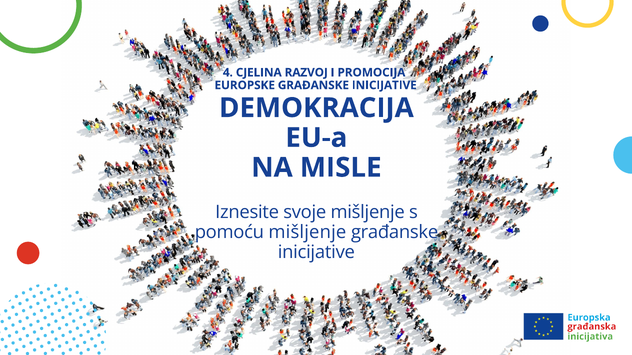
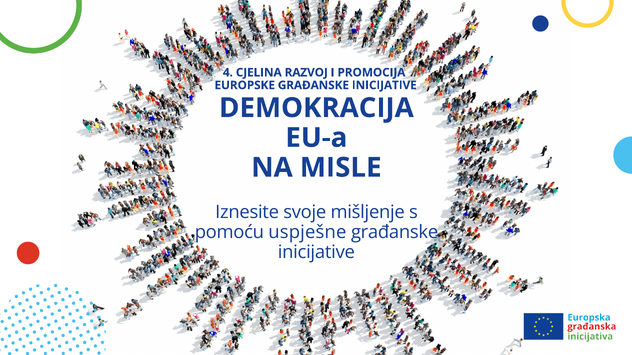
pomoću mišljenje: mišljenje -> uspješne
